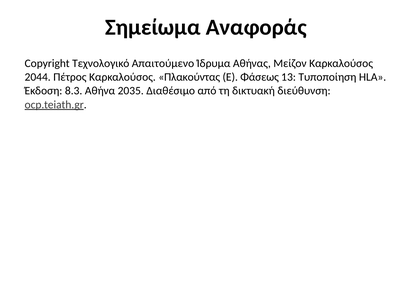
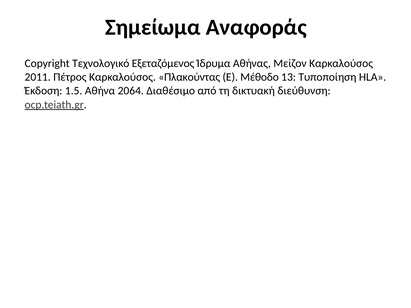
Απαιτούμενο: Απαιτούμενο -> Εξεταζόμενος
2044: 2044 -> 2011
Φάσεως: Φάσεως -> Μέθοδο
8.3: 8.3 -> 1.5
2035: 2035 -> 2064
